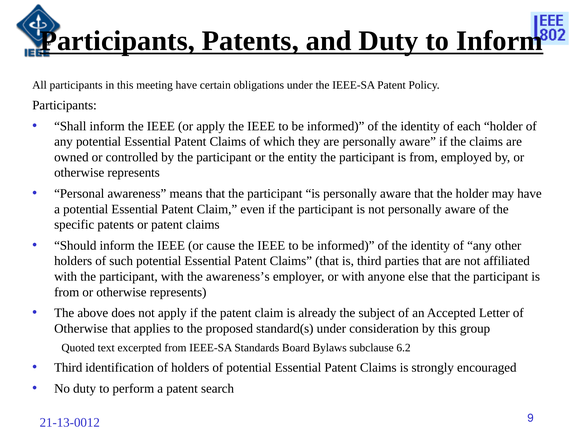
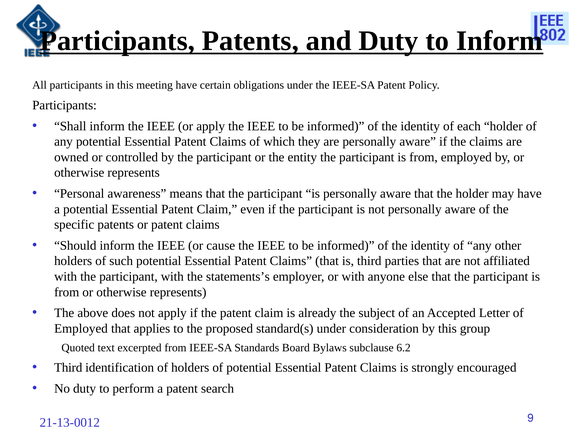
awareness’s: awareness’s -> statements’s
Otherwise at (81, 329): Otherwise -> Employed
